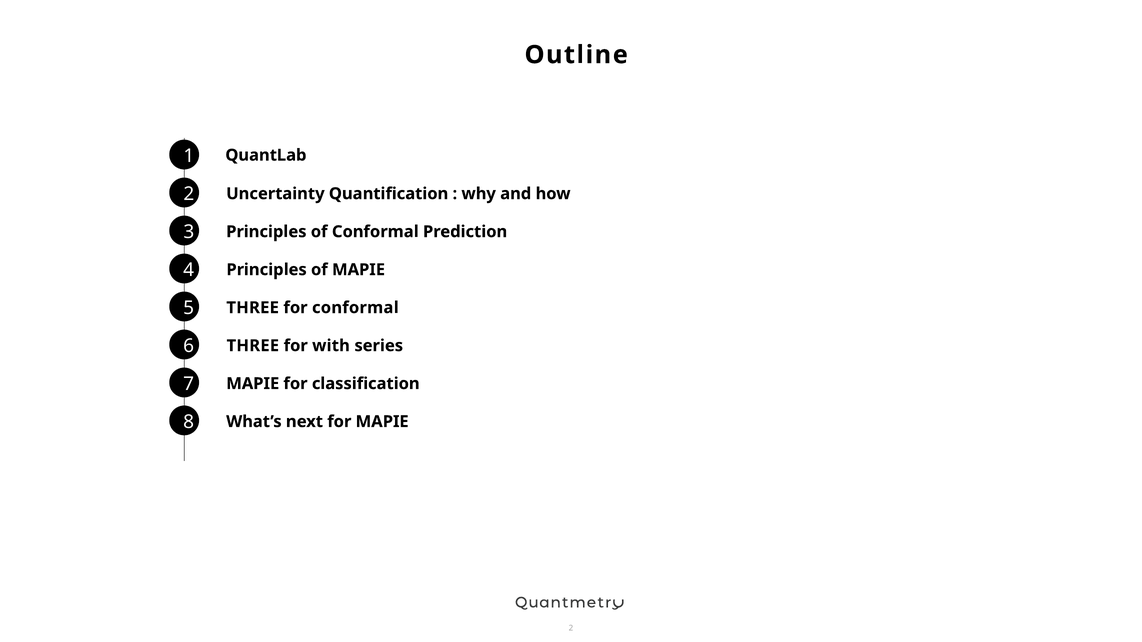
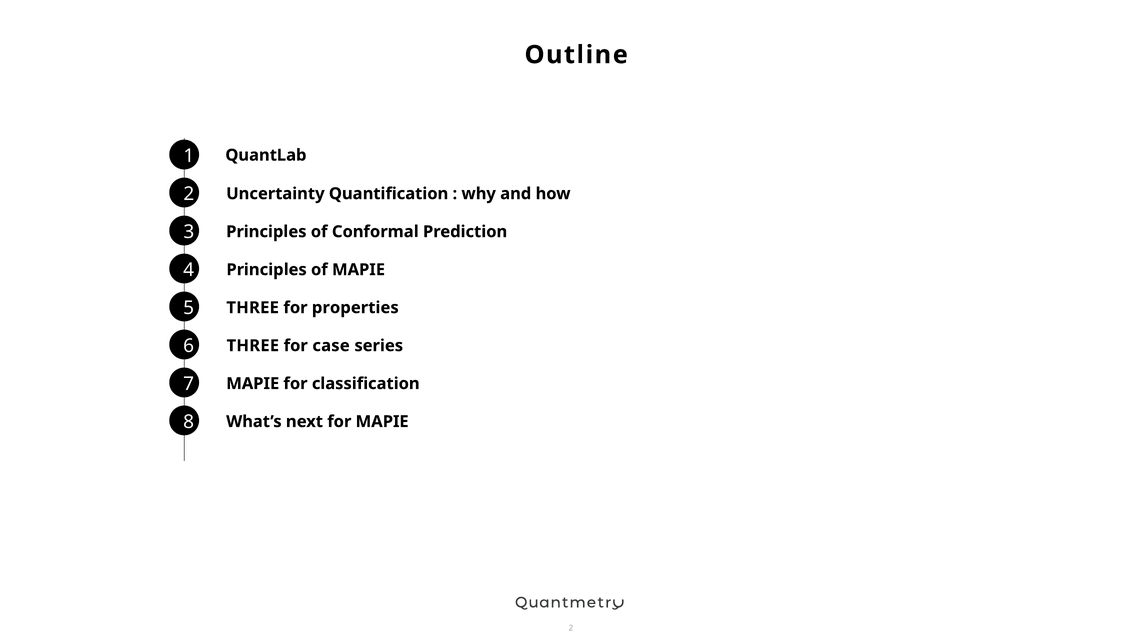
for conformal: conformal -> properties
with: with -> case
